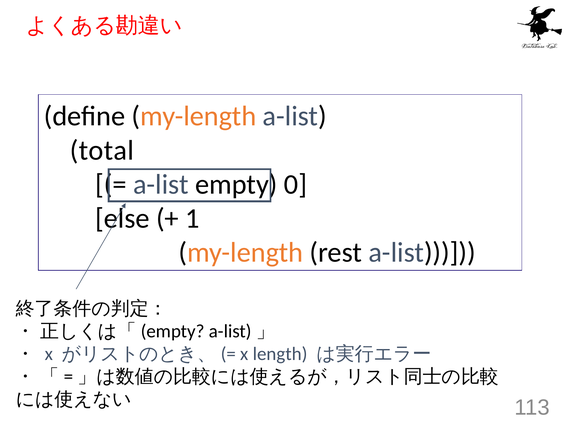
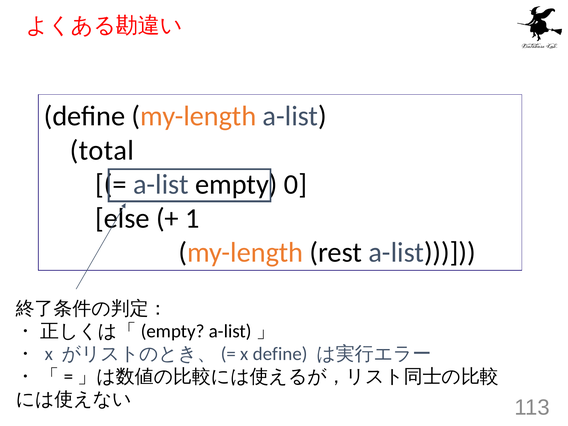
x length: length -> define
